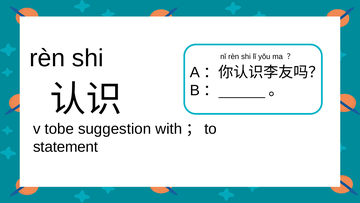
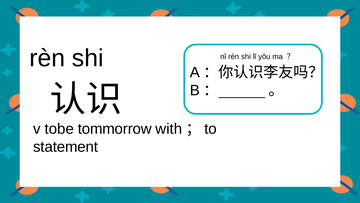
suggestion: suggestion -> tommorrow
